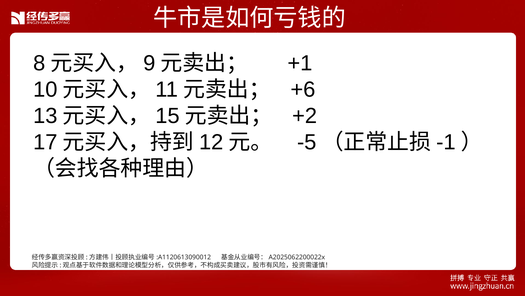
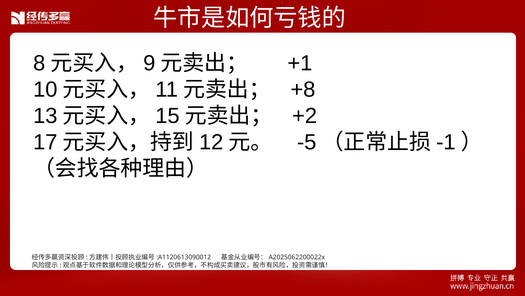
+6: +6 -> +8
